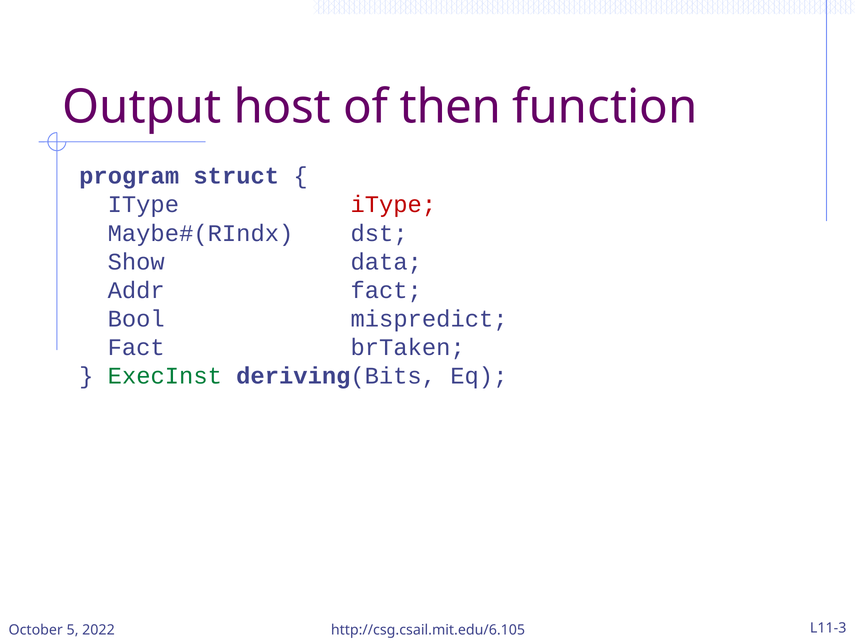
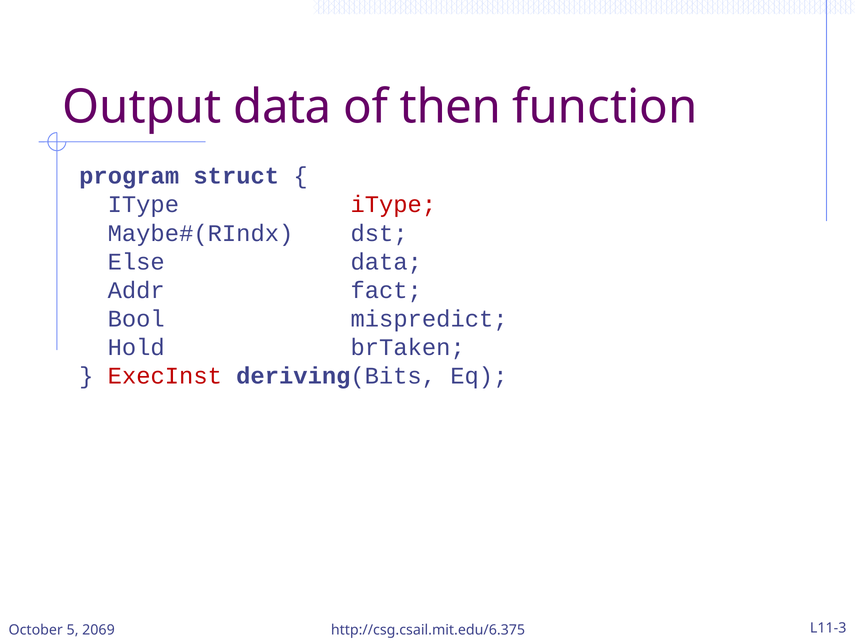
Output host: host -> data
Show: Show -> Else
Fact at (136, 347): Fact -> Hold
ExecInst colour: green -> red
2022: 2022 -> 2069
http://csg.csail.mit.edu/6.105: http://csg.csail.mit.edu/6.105 -> http://csg.csail.mit.edu/6.375
